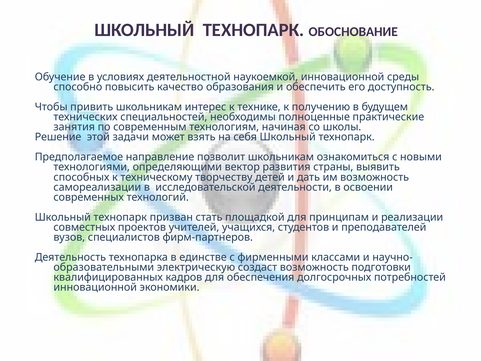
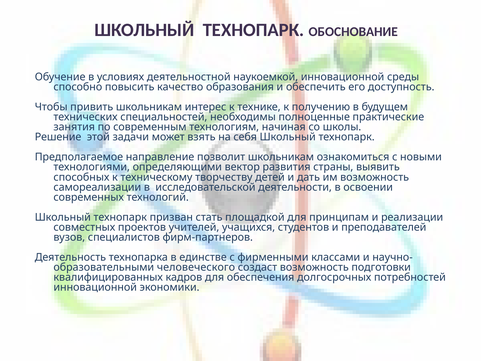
электрическую: электрическую -> человеческого
